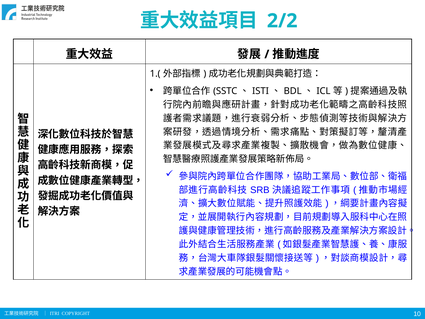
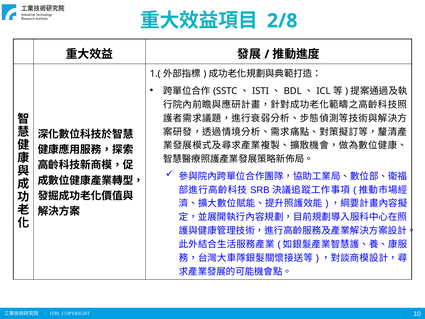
2/2: 2/2 -> 2/8
